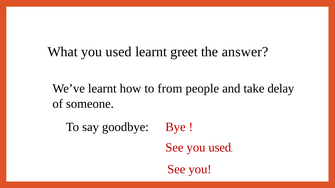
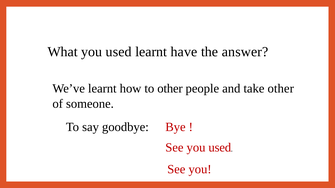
greet: greet -> have
to from: from -> other
take delay: delay -> other
